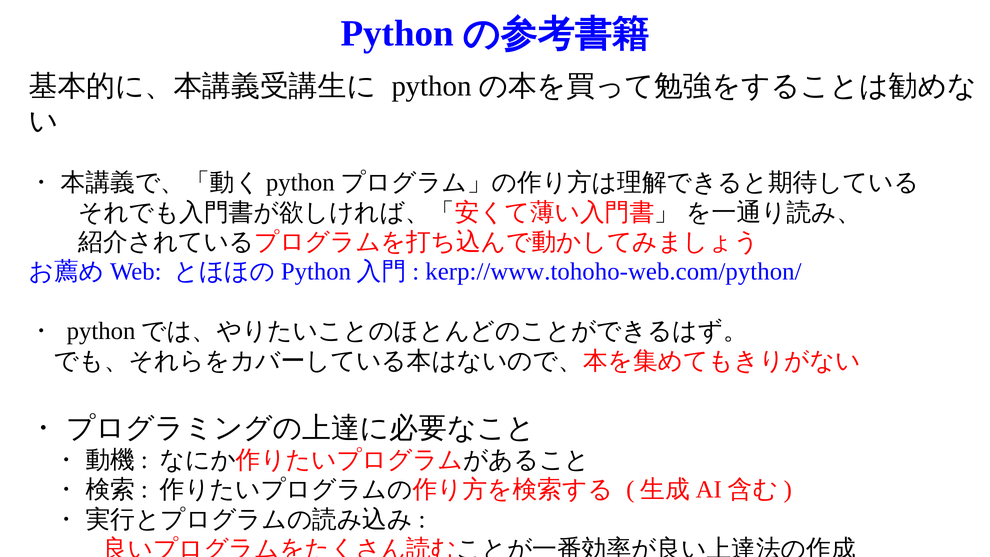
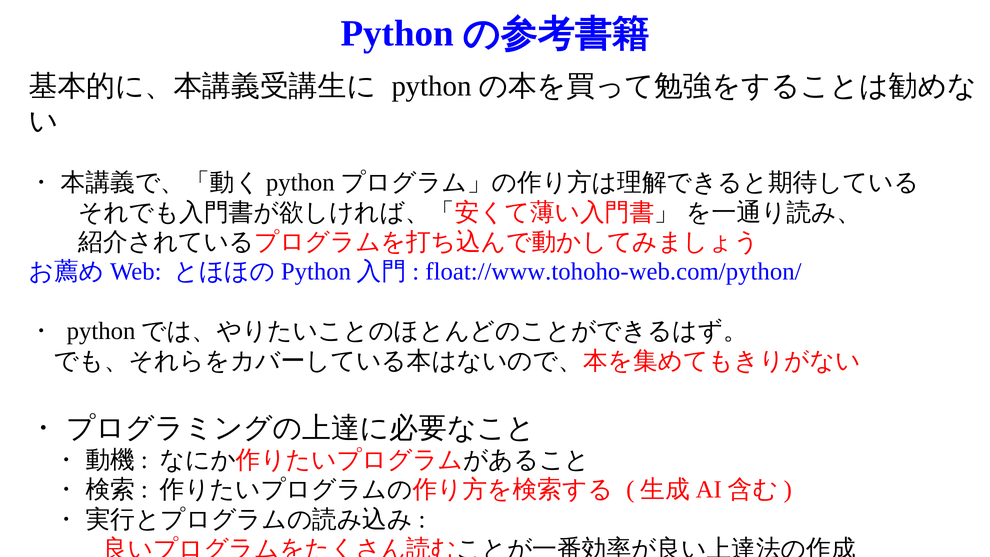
kerp://www.tohoho-web.com/python/: kerp://www.tohoho-web.com/python/ -> float://www.tohoho-web.com/python/
